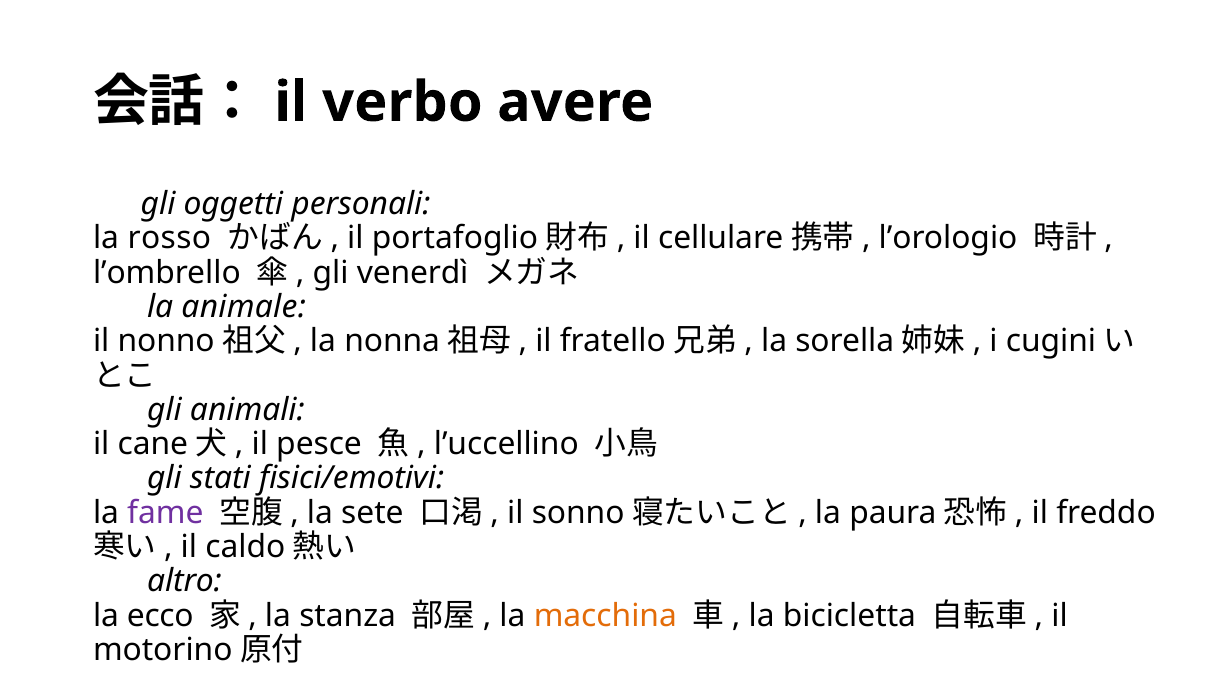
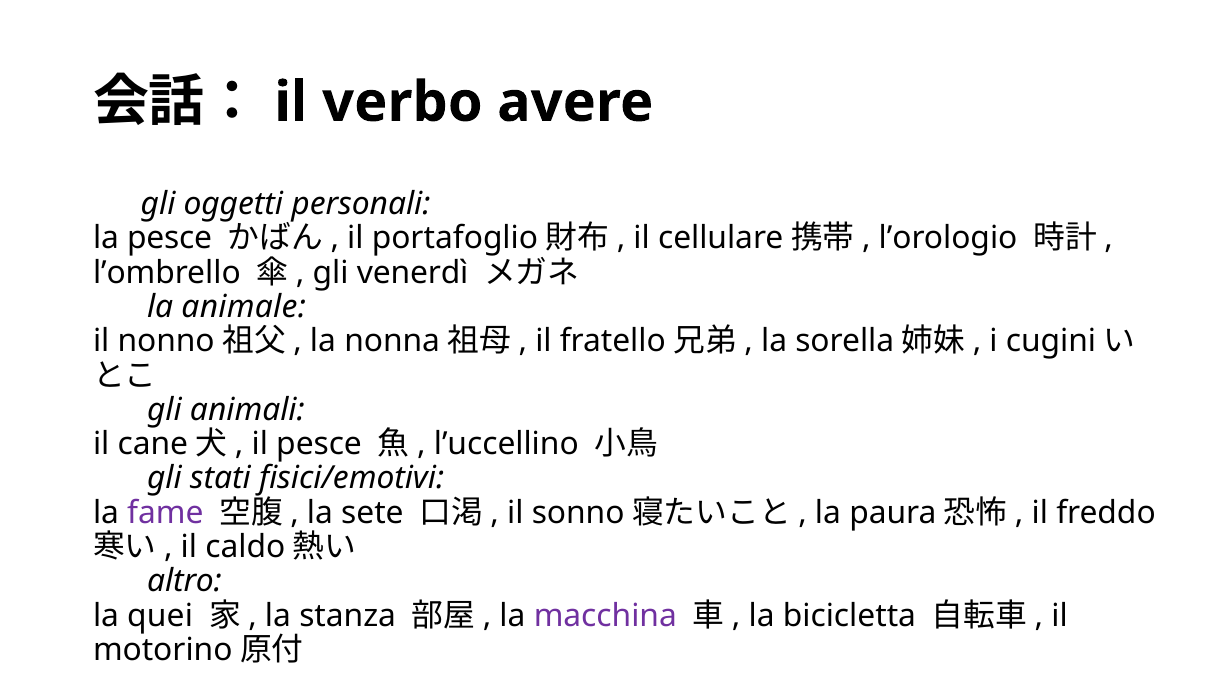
la rosso: rosso -> pesce
ecco: ecco -> quei
macchina colour: orange -> purple
